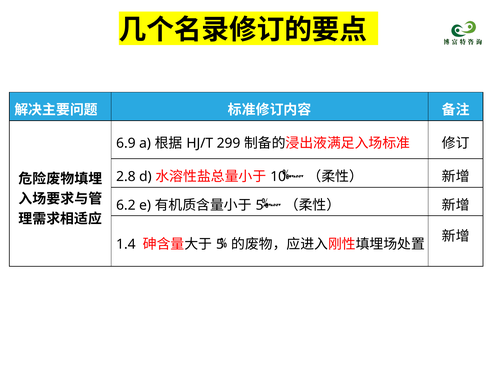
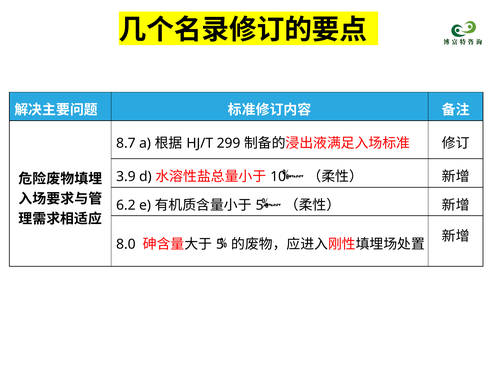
6.9: 6.9 -> 8.7
2.8: 2.8 -> 3.9
1.4: 1.4 -> 8.0
